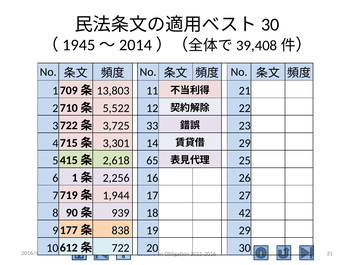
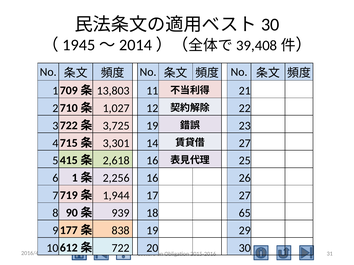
5,522: 5,522 -> 1,027
3,725 33: 33 -> 19
29 at (245, 143): 29 -> 27
2,618 65: 65 -> 16
42: 42 -> 65
